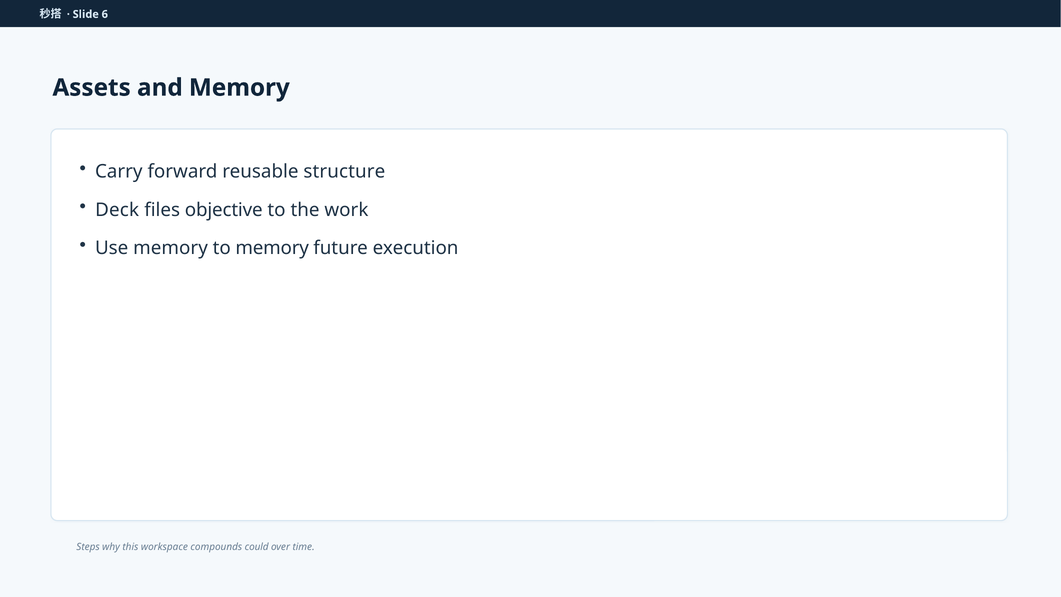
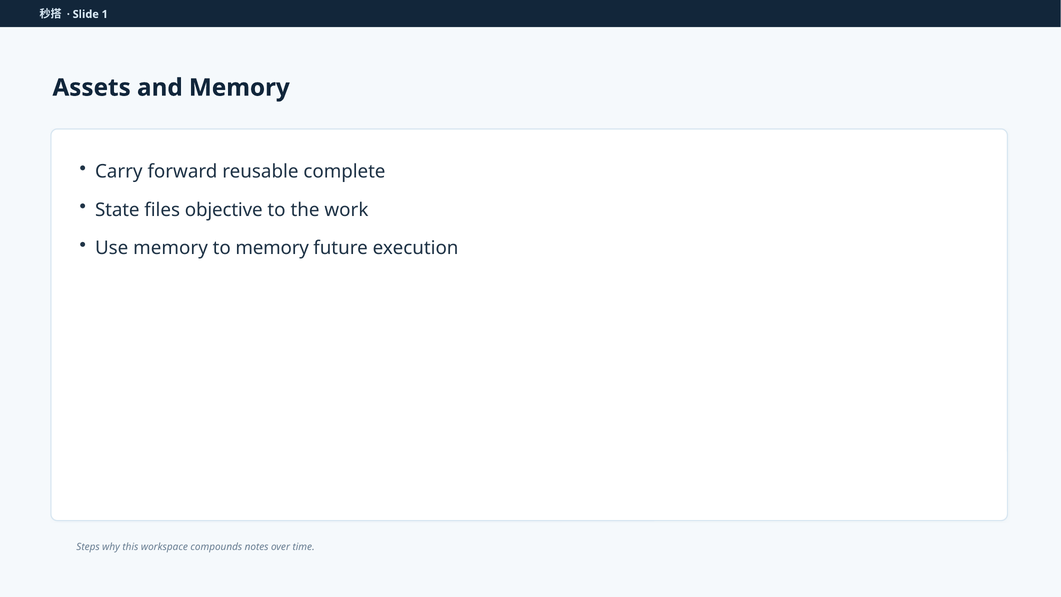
6: 6 -> 1
structure: structure -> complete
Deck: Deck -> State
could: could -> notes
